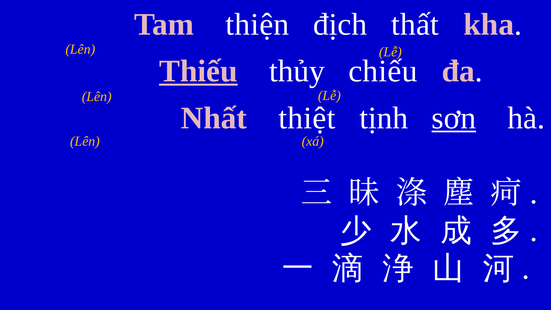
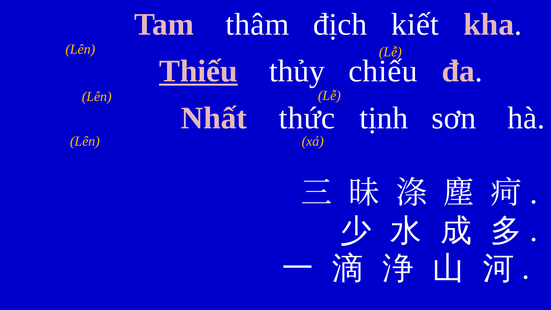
thiện: thiện -> thâm
thất: thất -> kiết
thiệt: thiệt -> thức
sơn underline: present -> none
